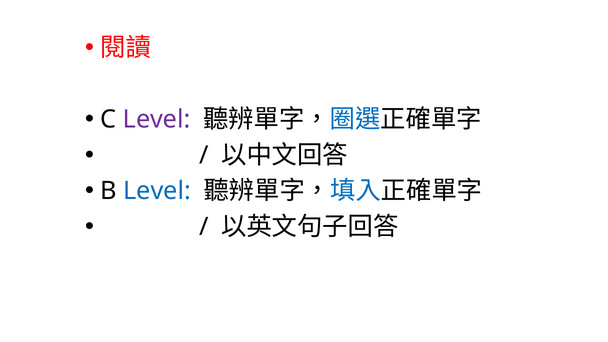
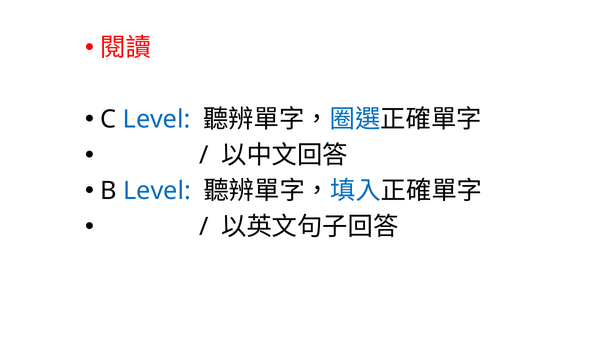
Level at (157, 119) colour: purple -> blue
